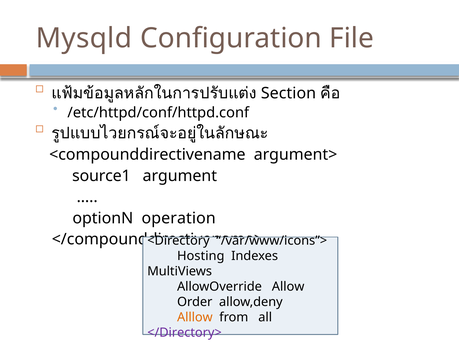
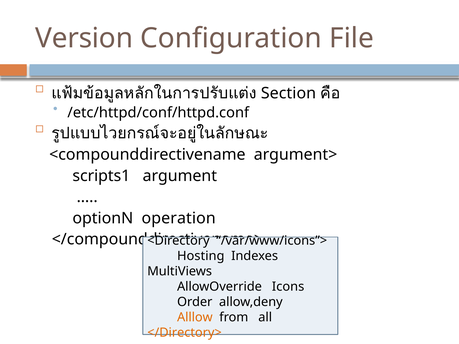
Mysqld: Mysqld -> Version
source1: source1 -> scripts1
Allow: Allow -> Icons
</Directory> colour: purple -> orange
